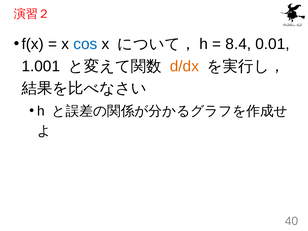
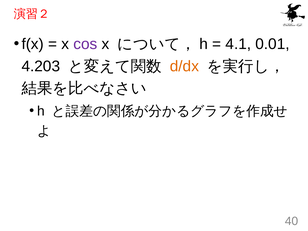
cos colour: blue -> purple
8.4: 8.4 -> 4.1
1.001: 1.001 -> 4.203
